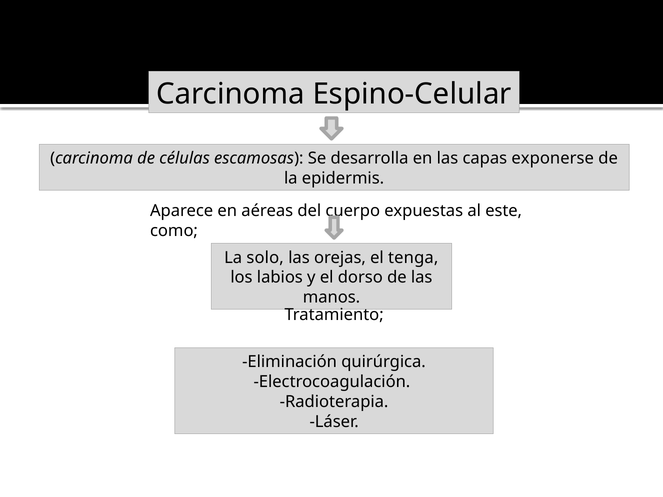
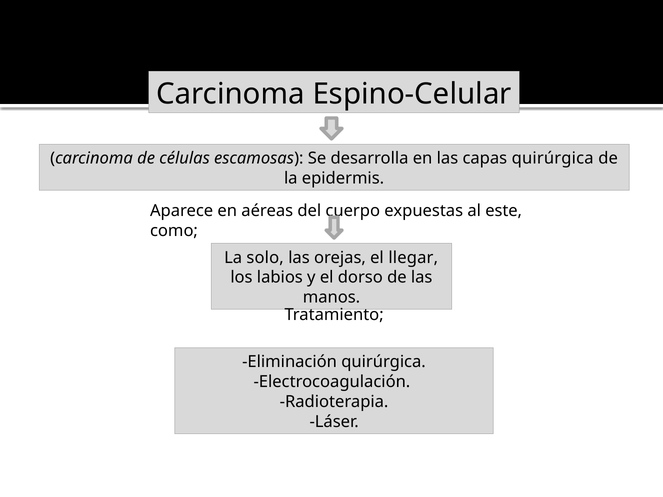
capas exponerse: exponerse -> quirúrgica
tenga: tenga -> llegar
